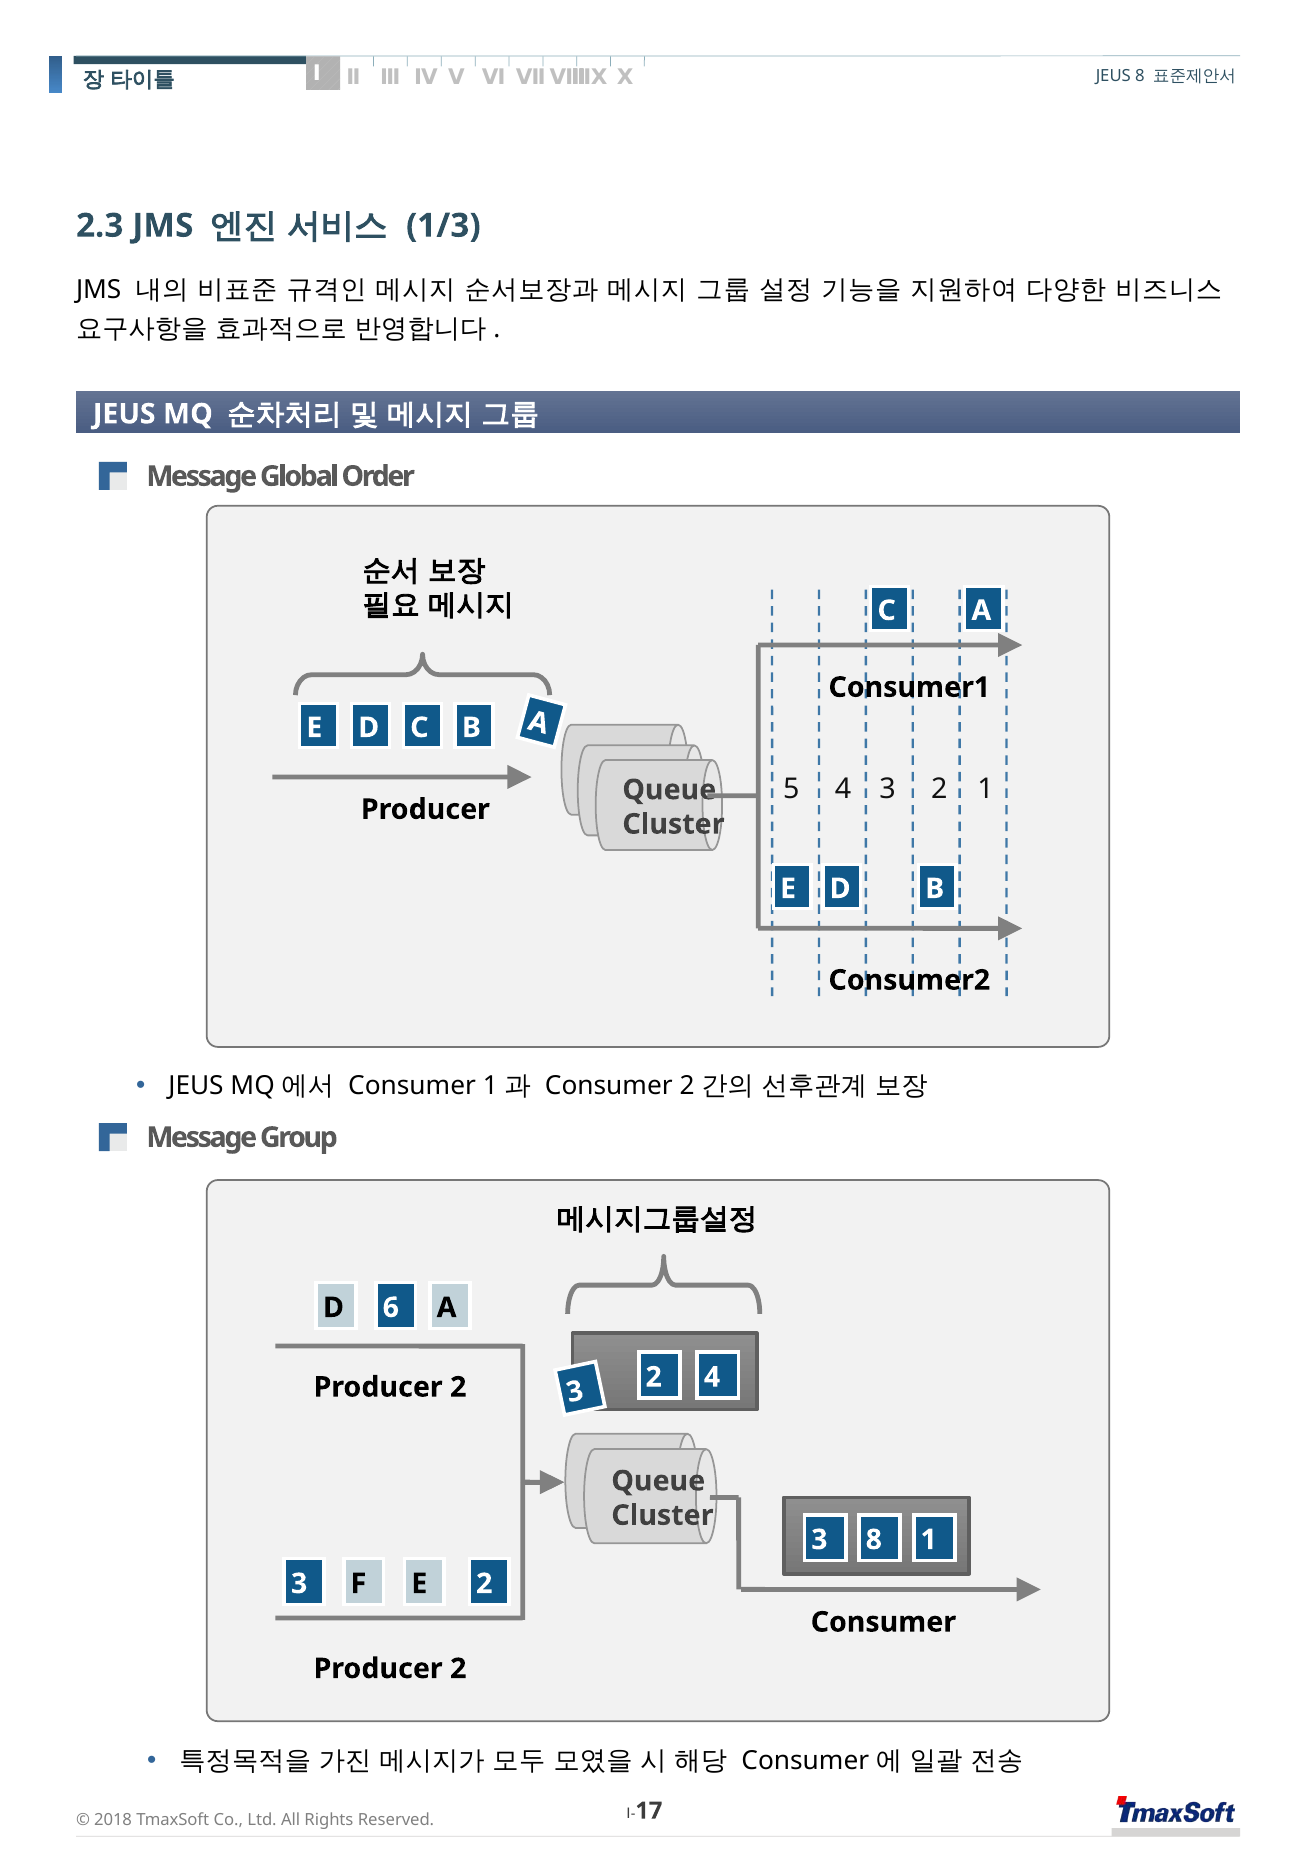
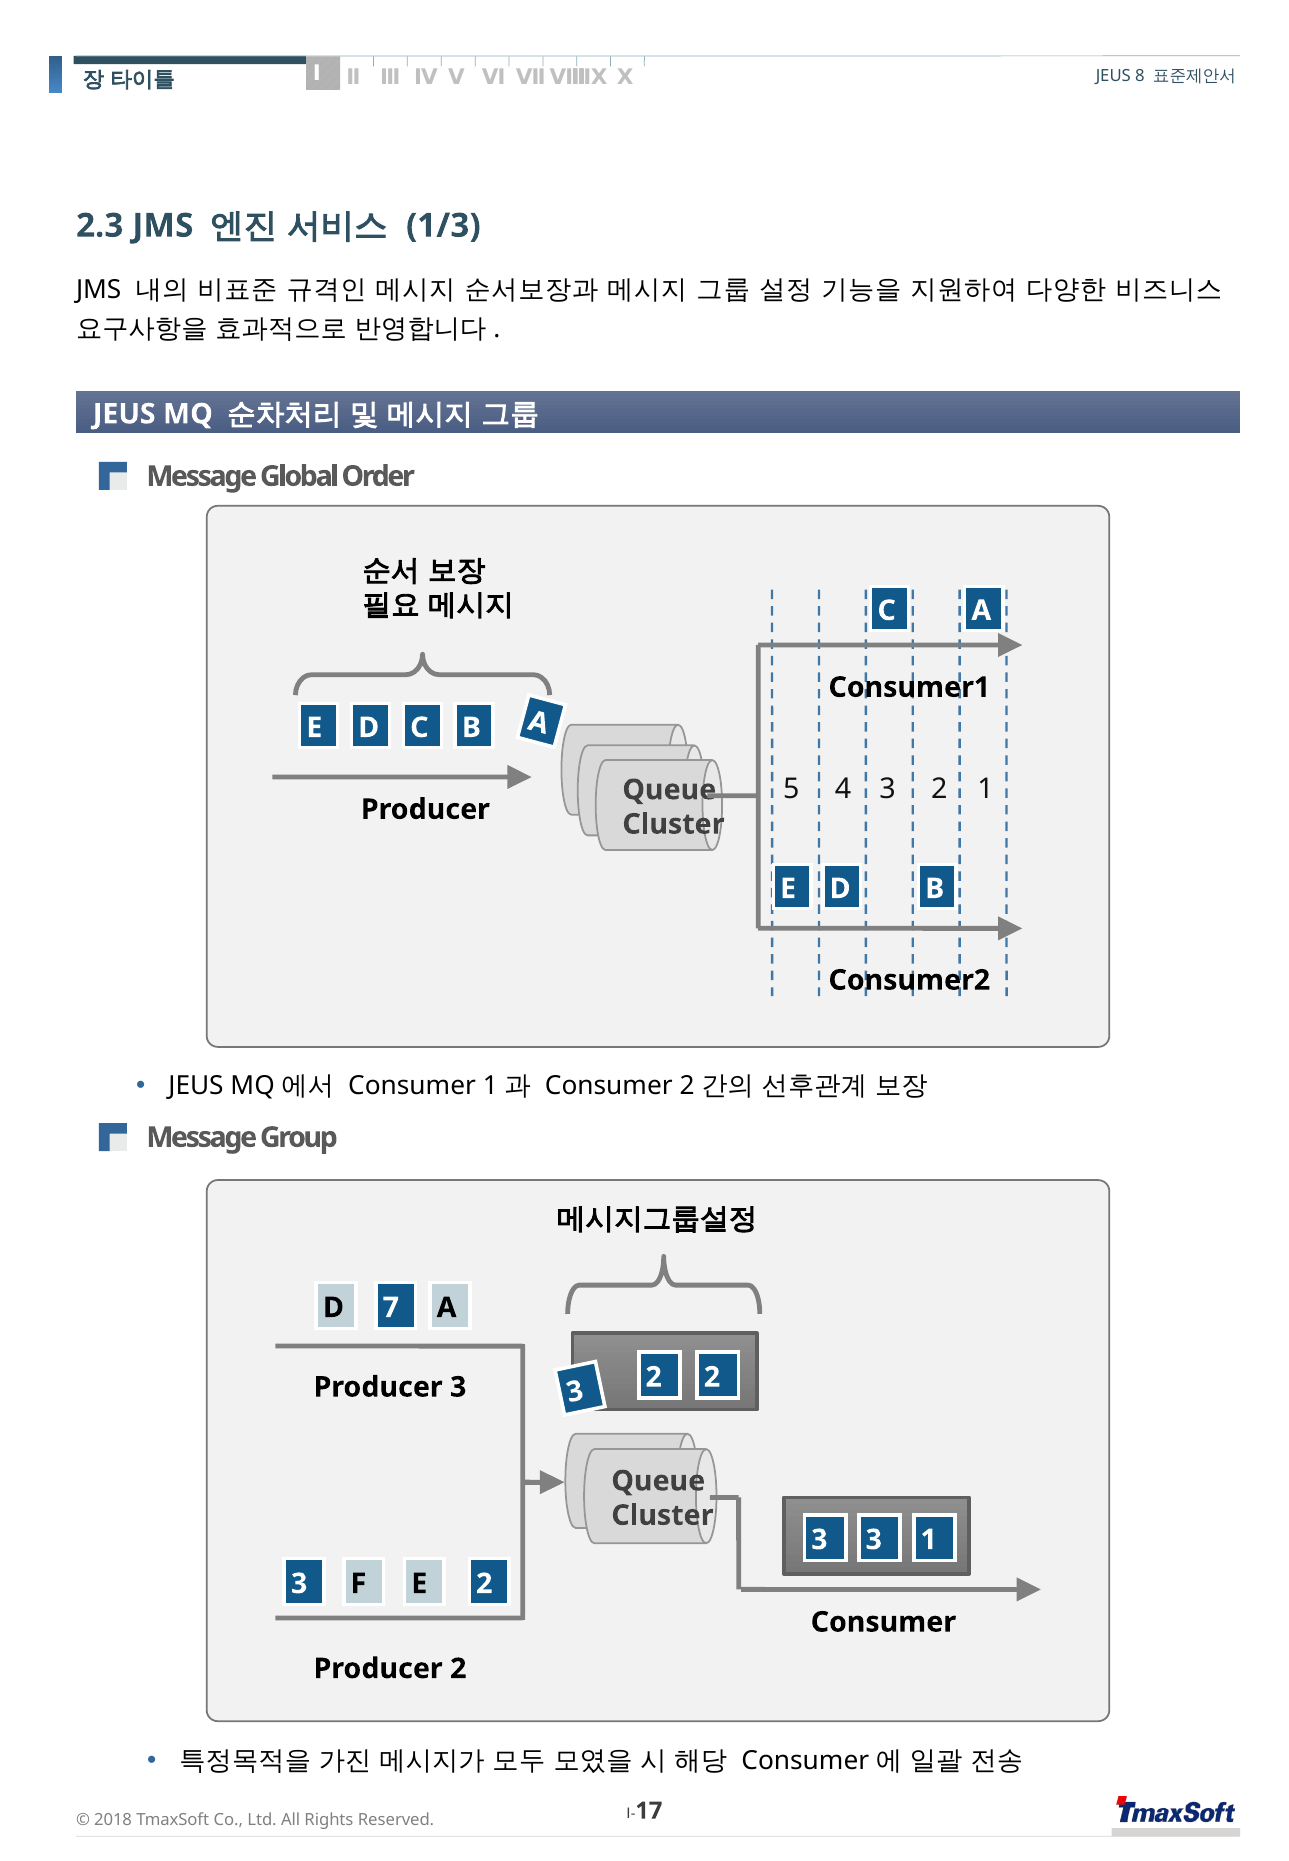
6: 6 -> 7
2 at (458, 1388): 2 -> 3
2 4: 4 -> 2
8 at (874, 1540): 8 -> 3
